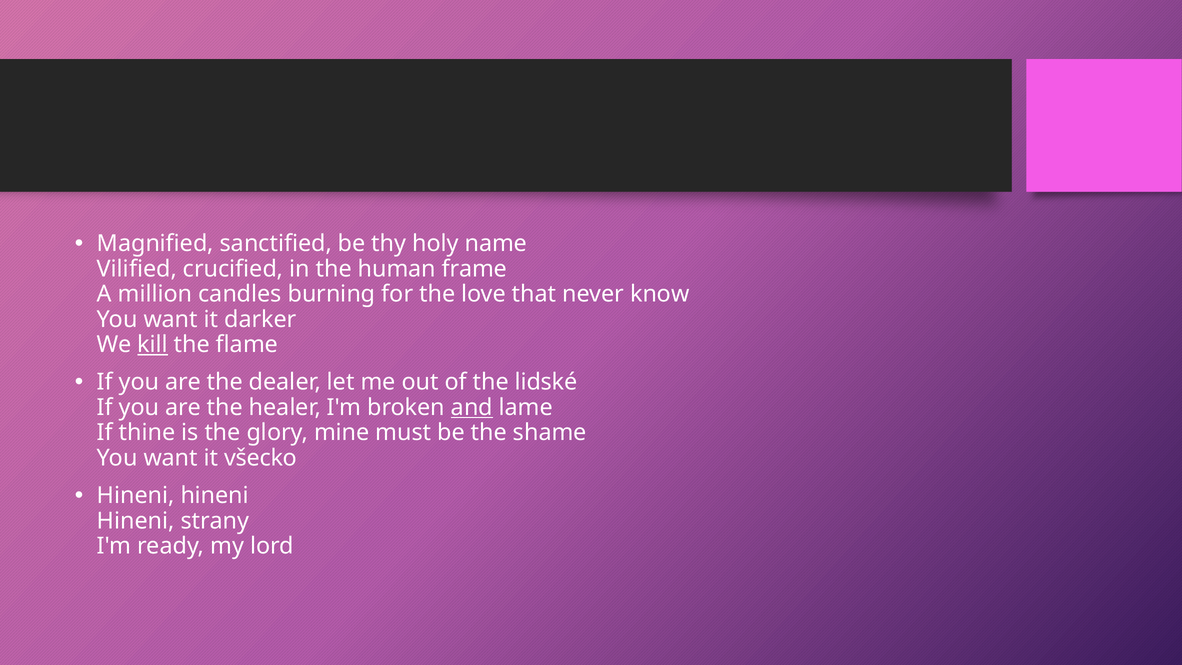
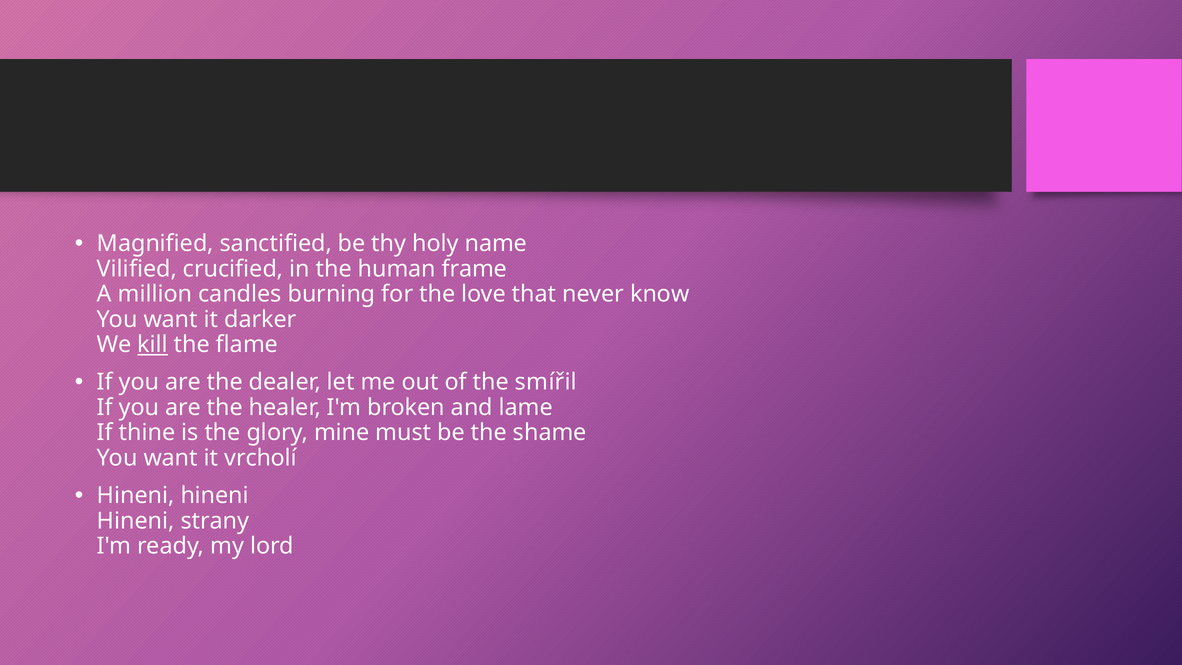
lidské: lidské -> smířil
and underline: present -> none
všecko: všecko -> vrcholí
